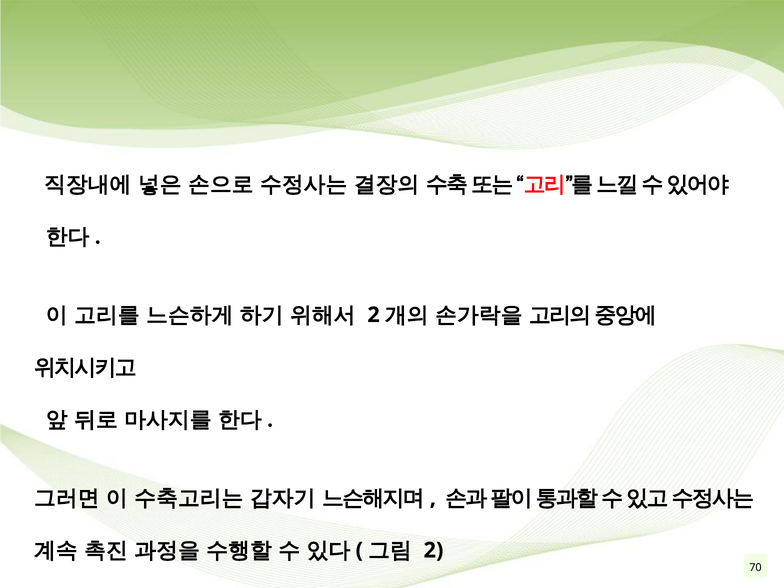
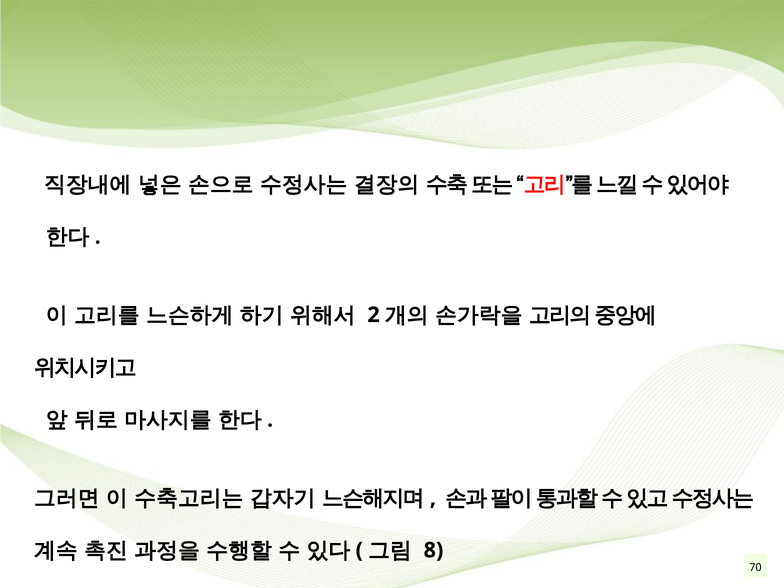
2 at (433, 550): 2 -> 8
